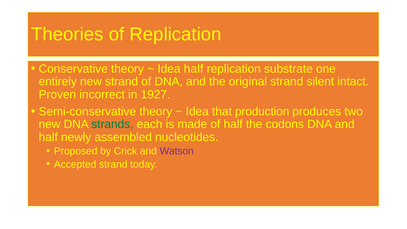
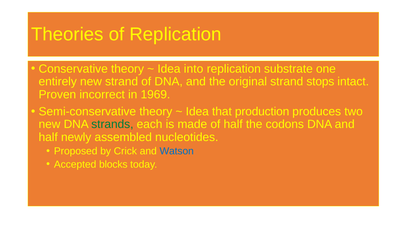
Idea half: half -> into
silent: silent -> stops
1927: 1927 -> 1969
Watson colour: purple -> blue
Accepted strand: strand -> blocks
